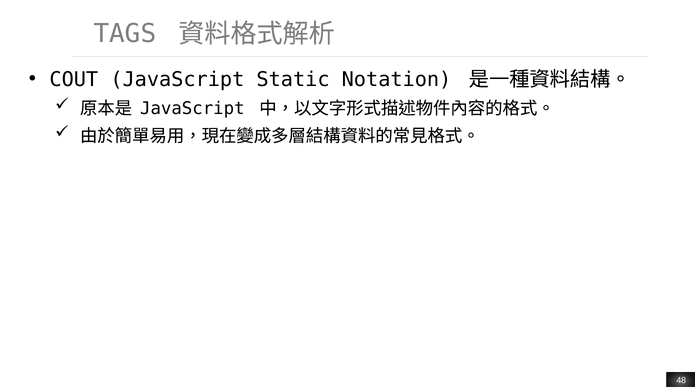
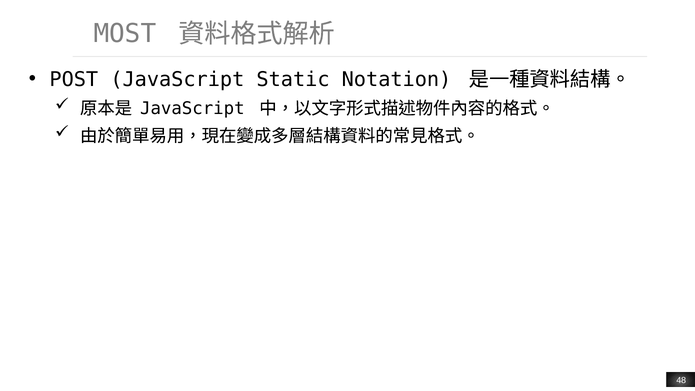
TAGS: TAGS -> MOST
COUT: COUT -> POST
